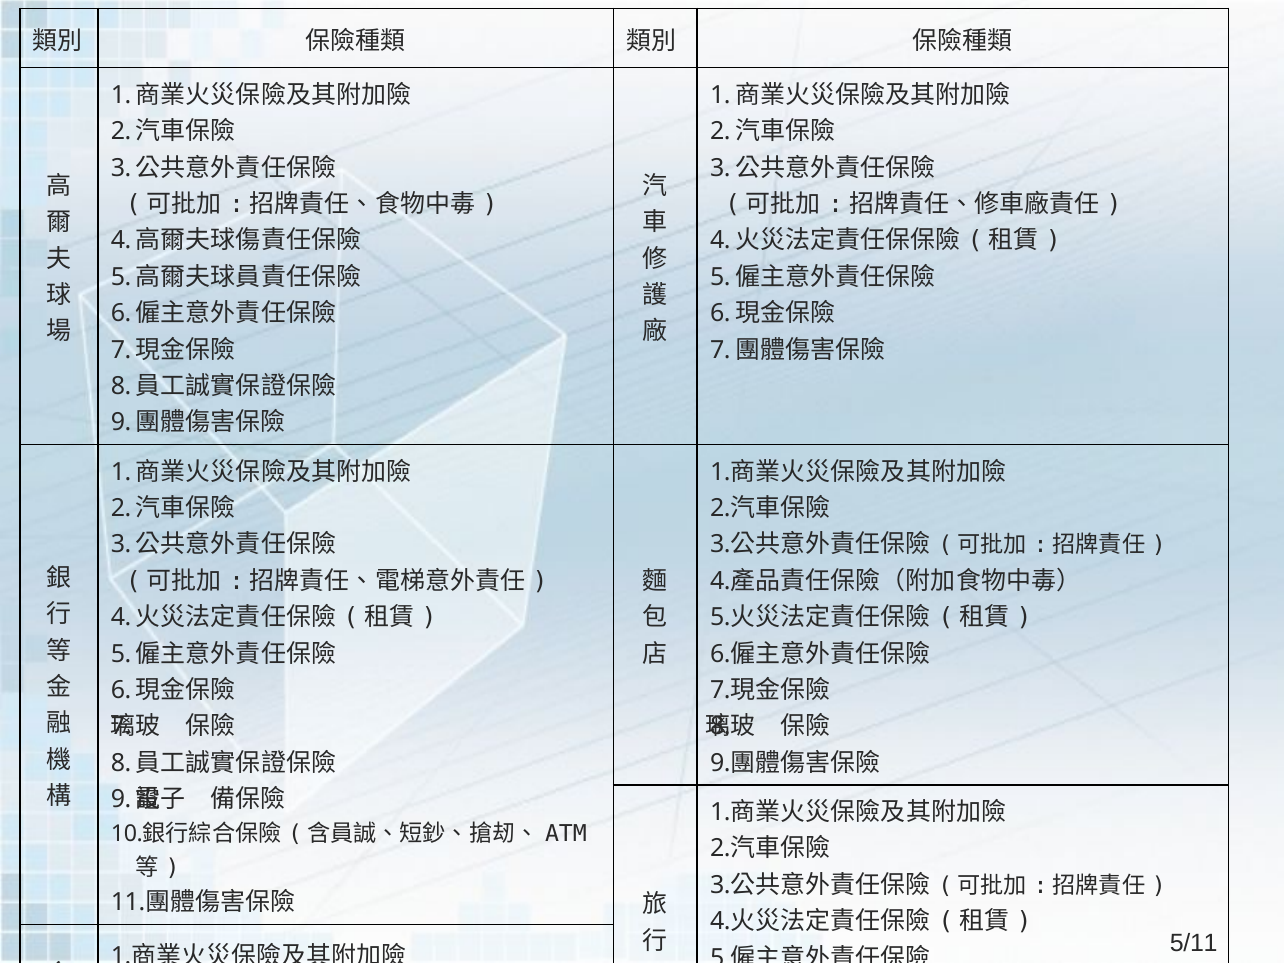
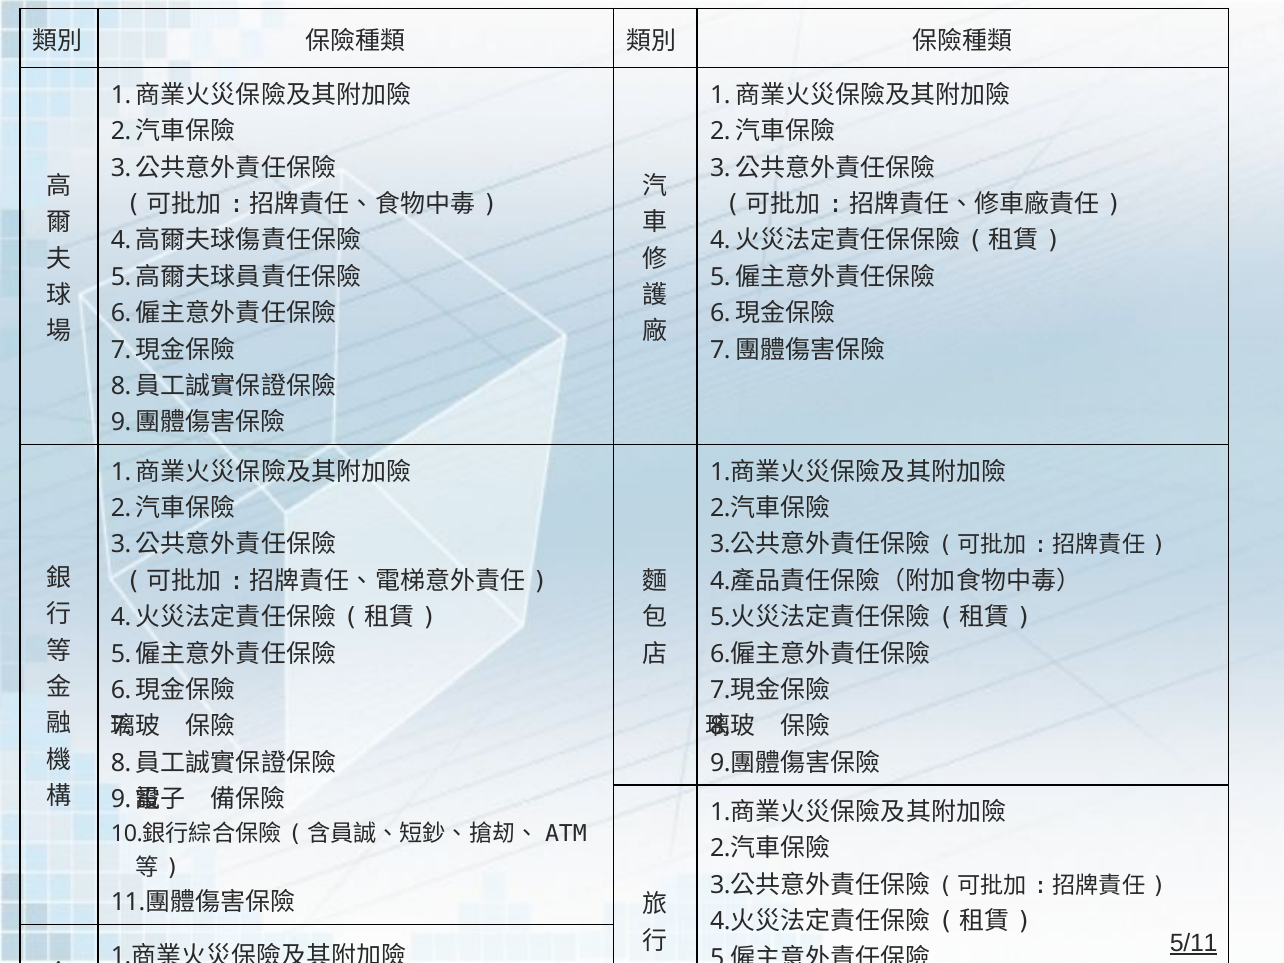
5/11 underline: none -> present
